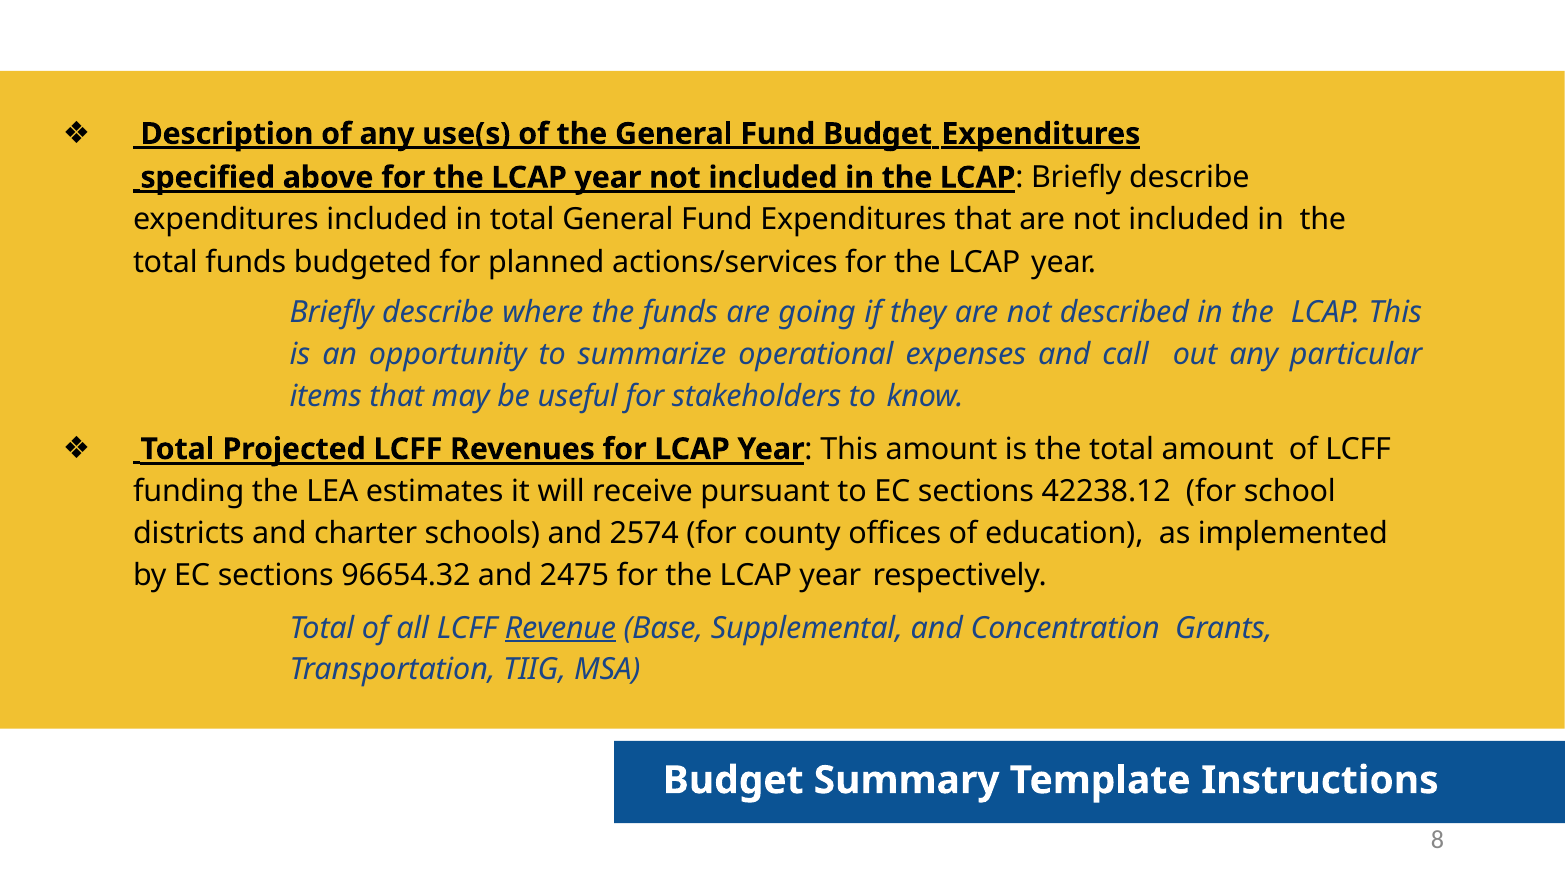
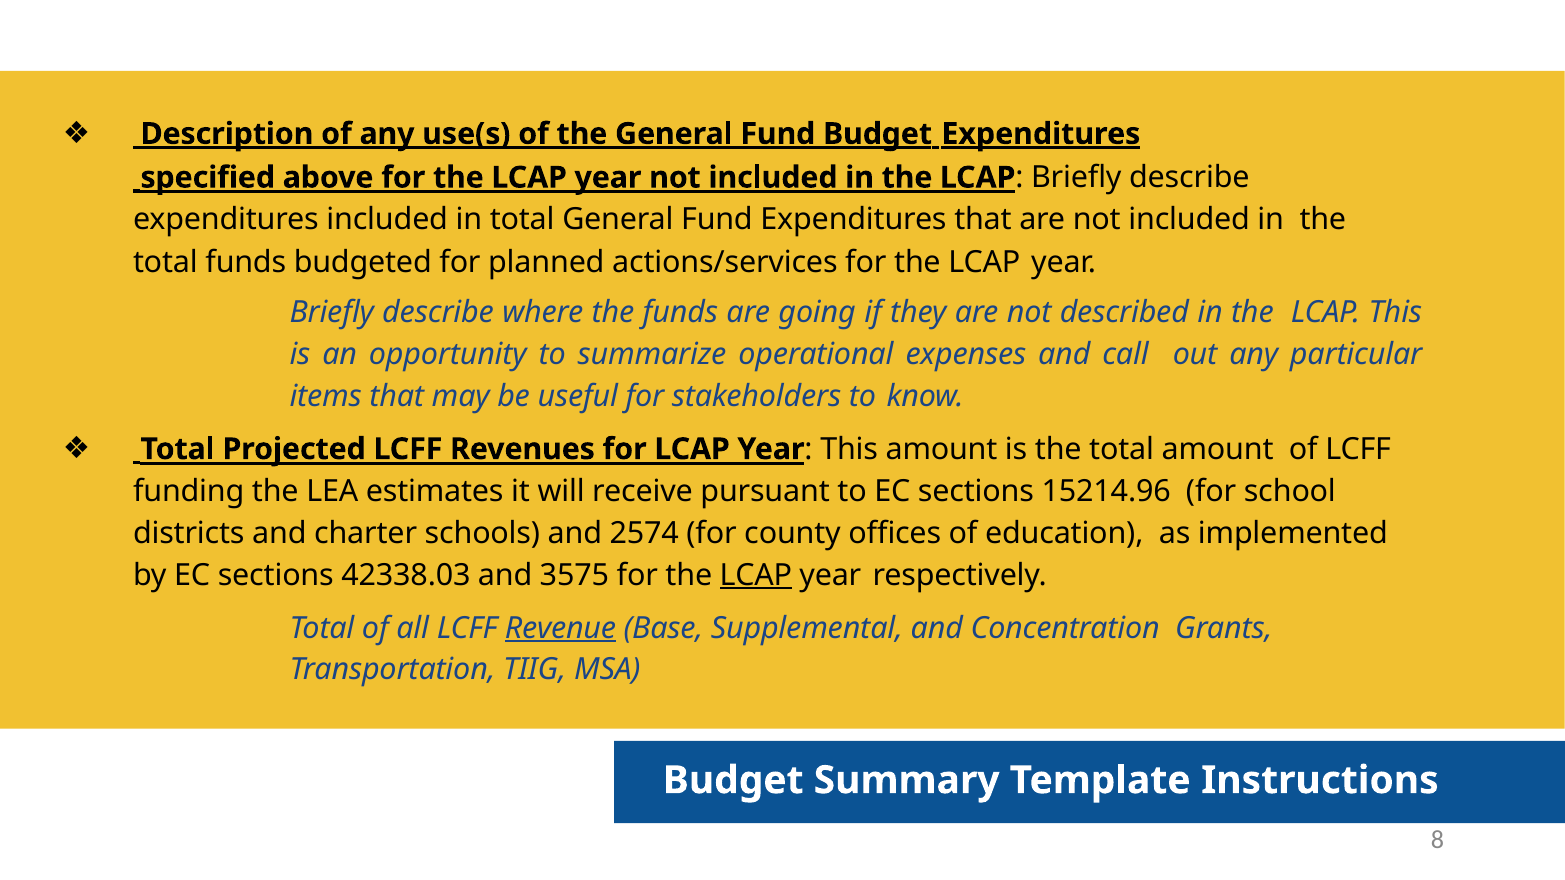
42238.12: 42238.12 -> 15214.96
96654.32: 96654.32 -> 42338.03
2475: 2475 -> 3575
LCAP at (756, 575) underline: none -> present
